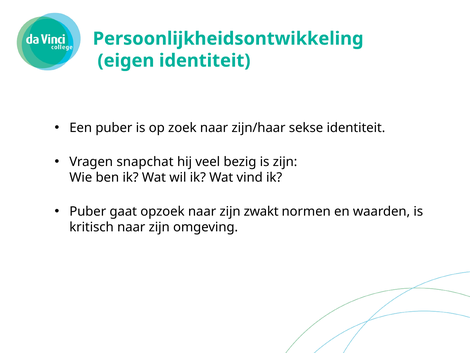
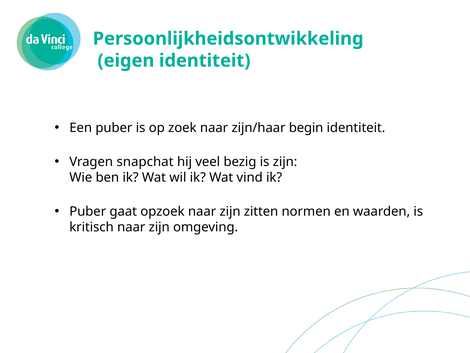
sekse: sekse -> begin
zwakt: zwakt -> zitten
